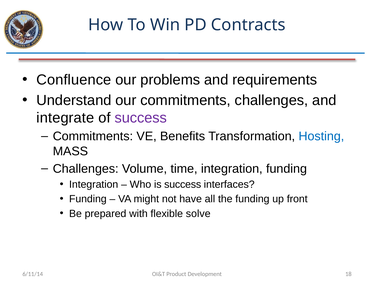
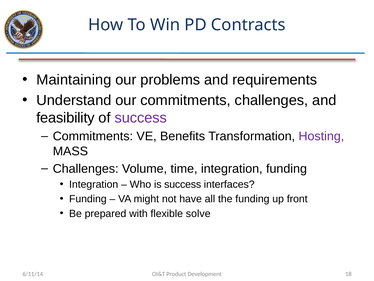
Confluence: Confluence -> Maintaining
integrate: integrate -> feasibility
Hosting colour: blue -> purple
